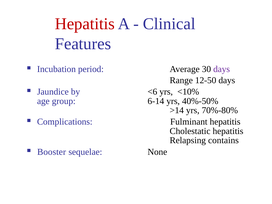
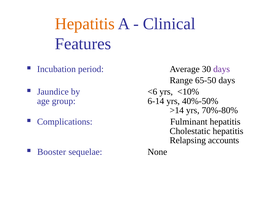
Hepatitis at (85, 24) colour: red -> orange
12-50: 12-50 -> 65-50
contains: contains -> accounts
